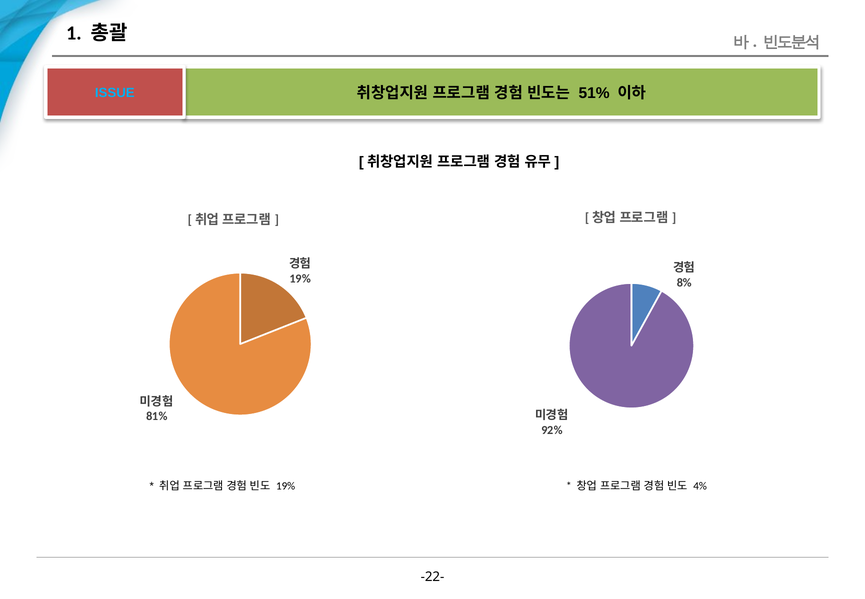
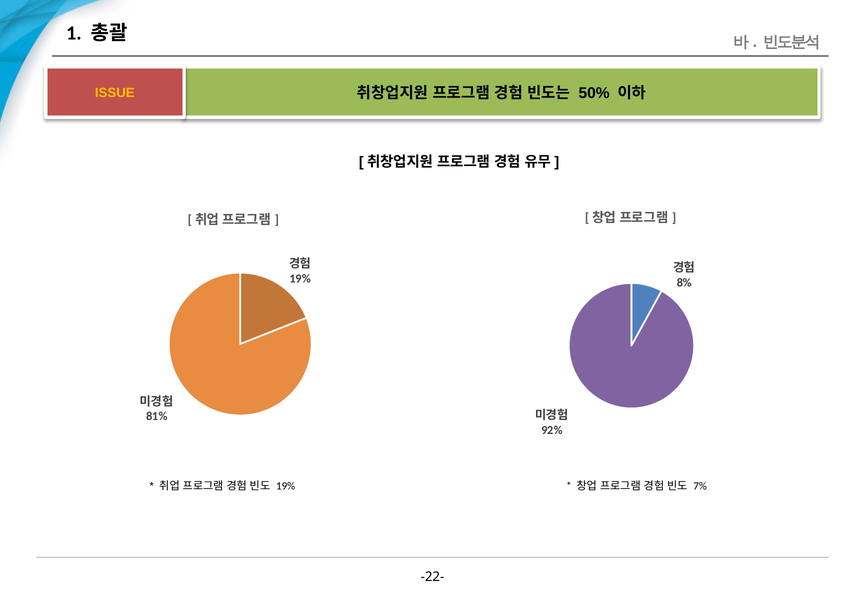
ISSUE colour: light blue -> yellow
51%: 51% -> 50%
4%: 4% -> 7%
